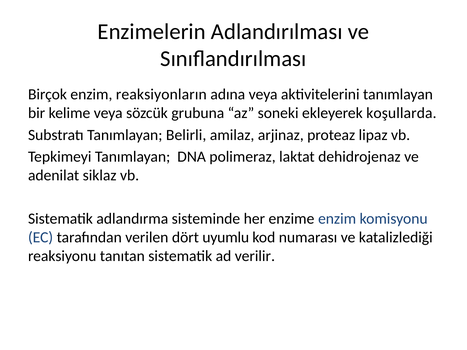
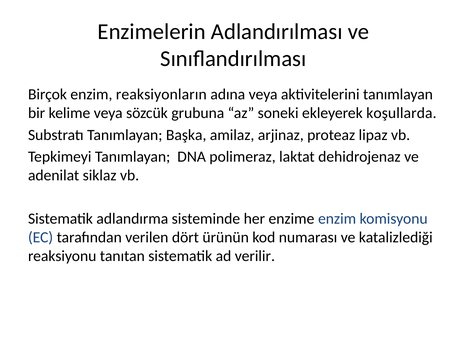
Belirli: Belirli -> Başka
uyumlu: uyumlu -> ürünün
